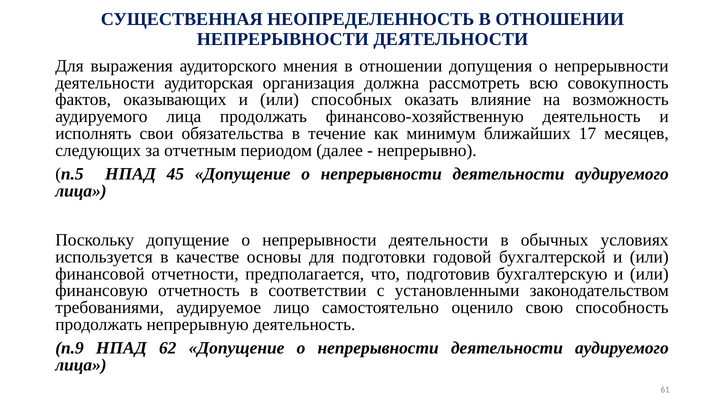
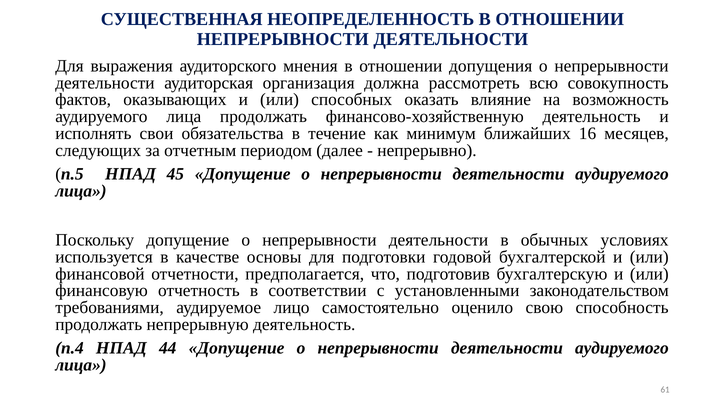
17: 17 -> 16
п.9: п.9 -> п.4
62: 62 -> 44
